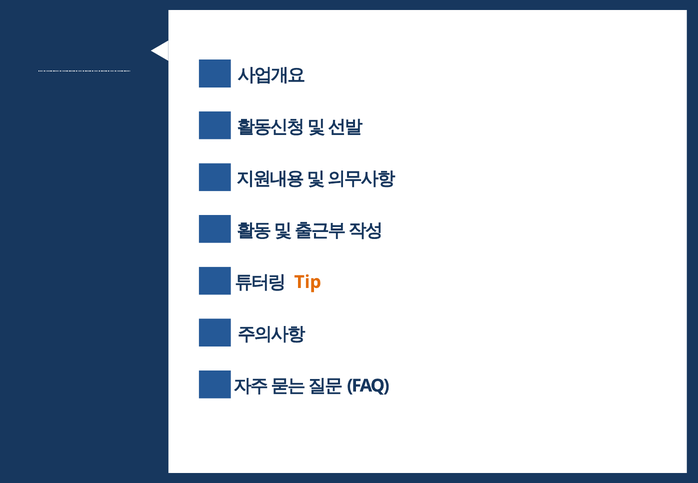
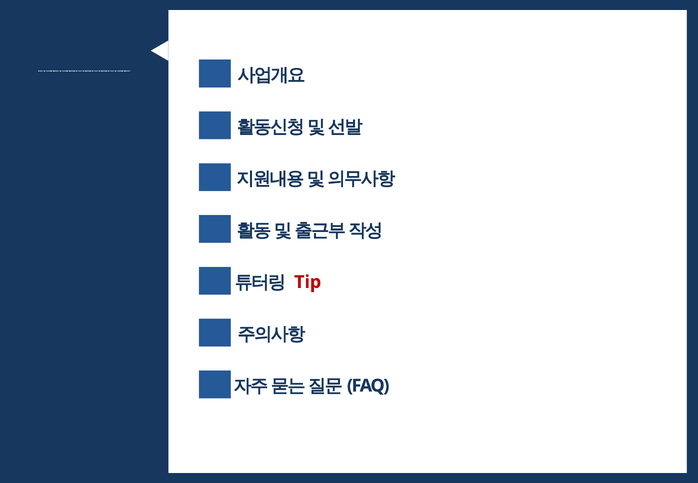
Tip colour: orange -> red
